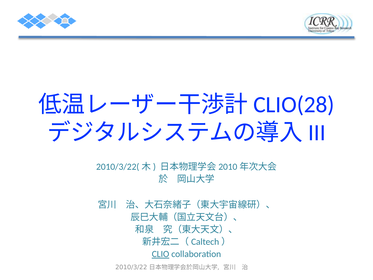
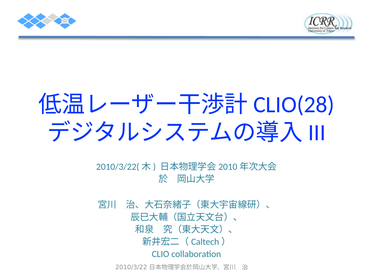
CLIO underline: present -> none
